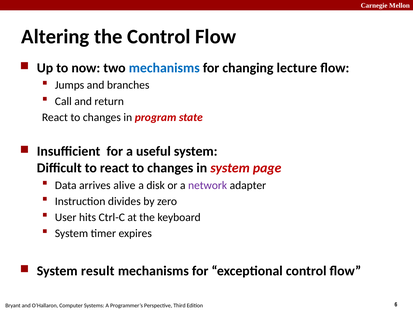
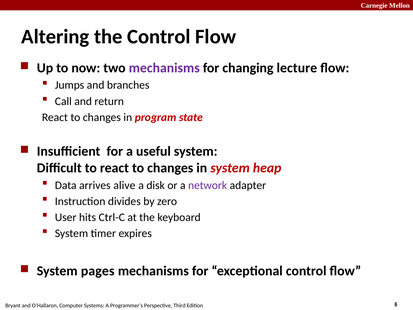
mechanisms at (164, 68) colour: blue -> purple
page: page -> heap
result: result -> pages
